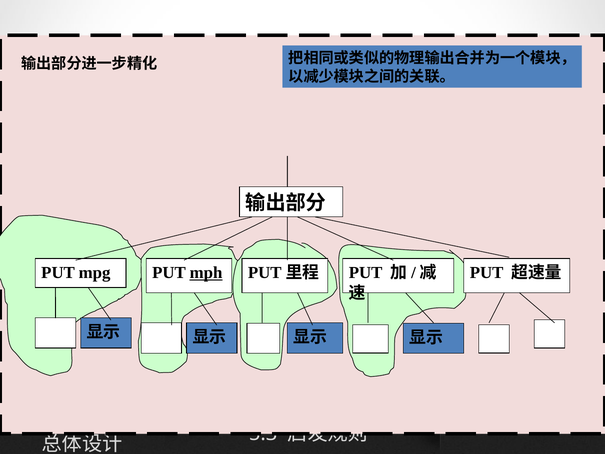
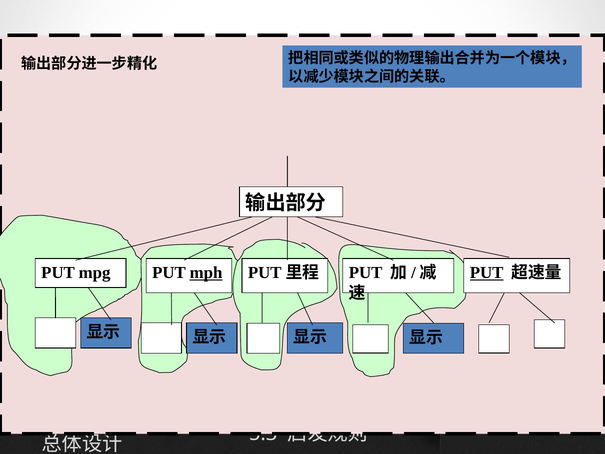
PUT at (487, 273) underline: none -> present
